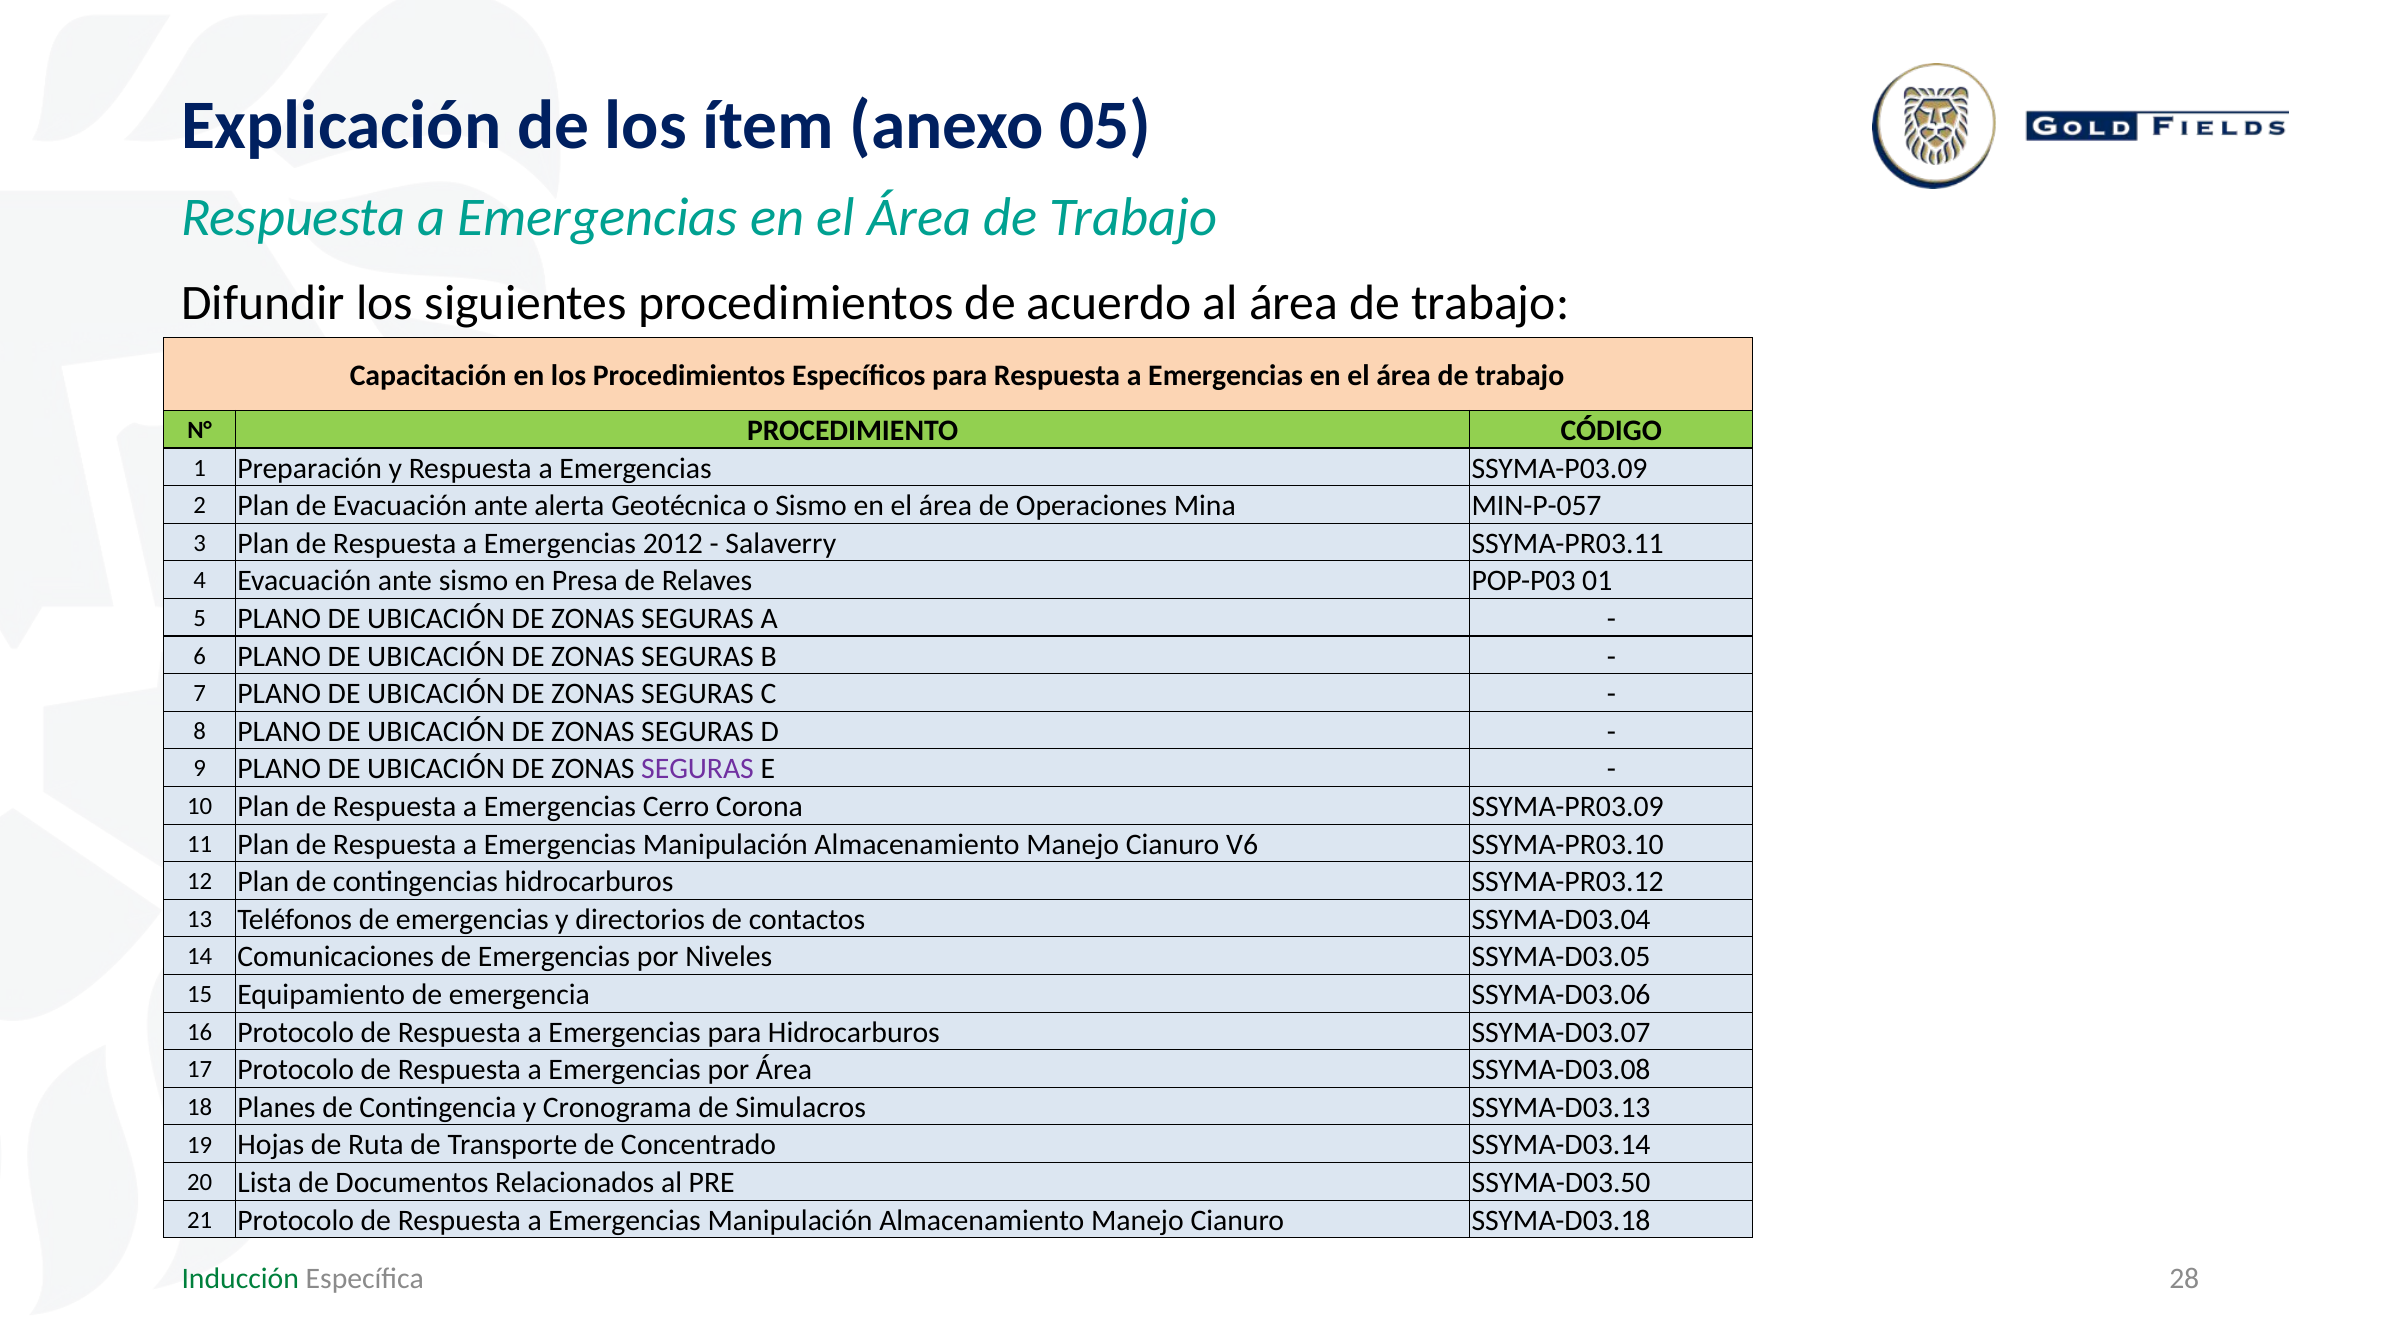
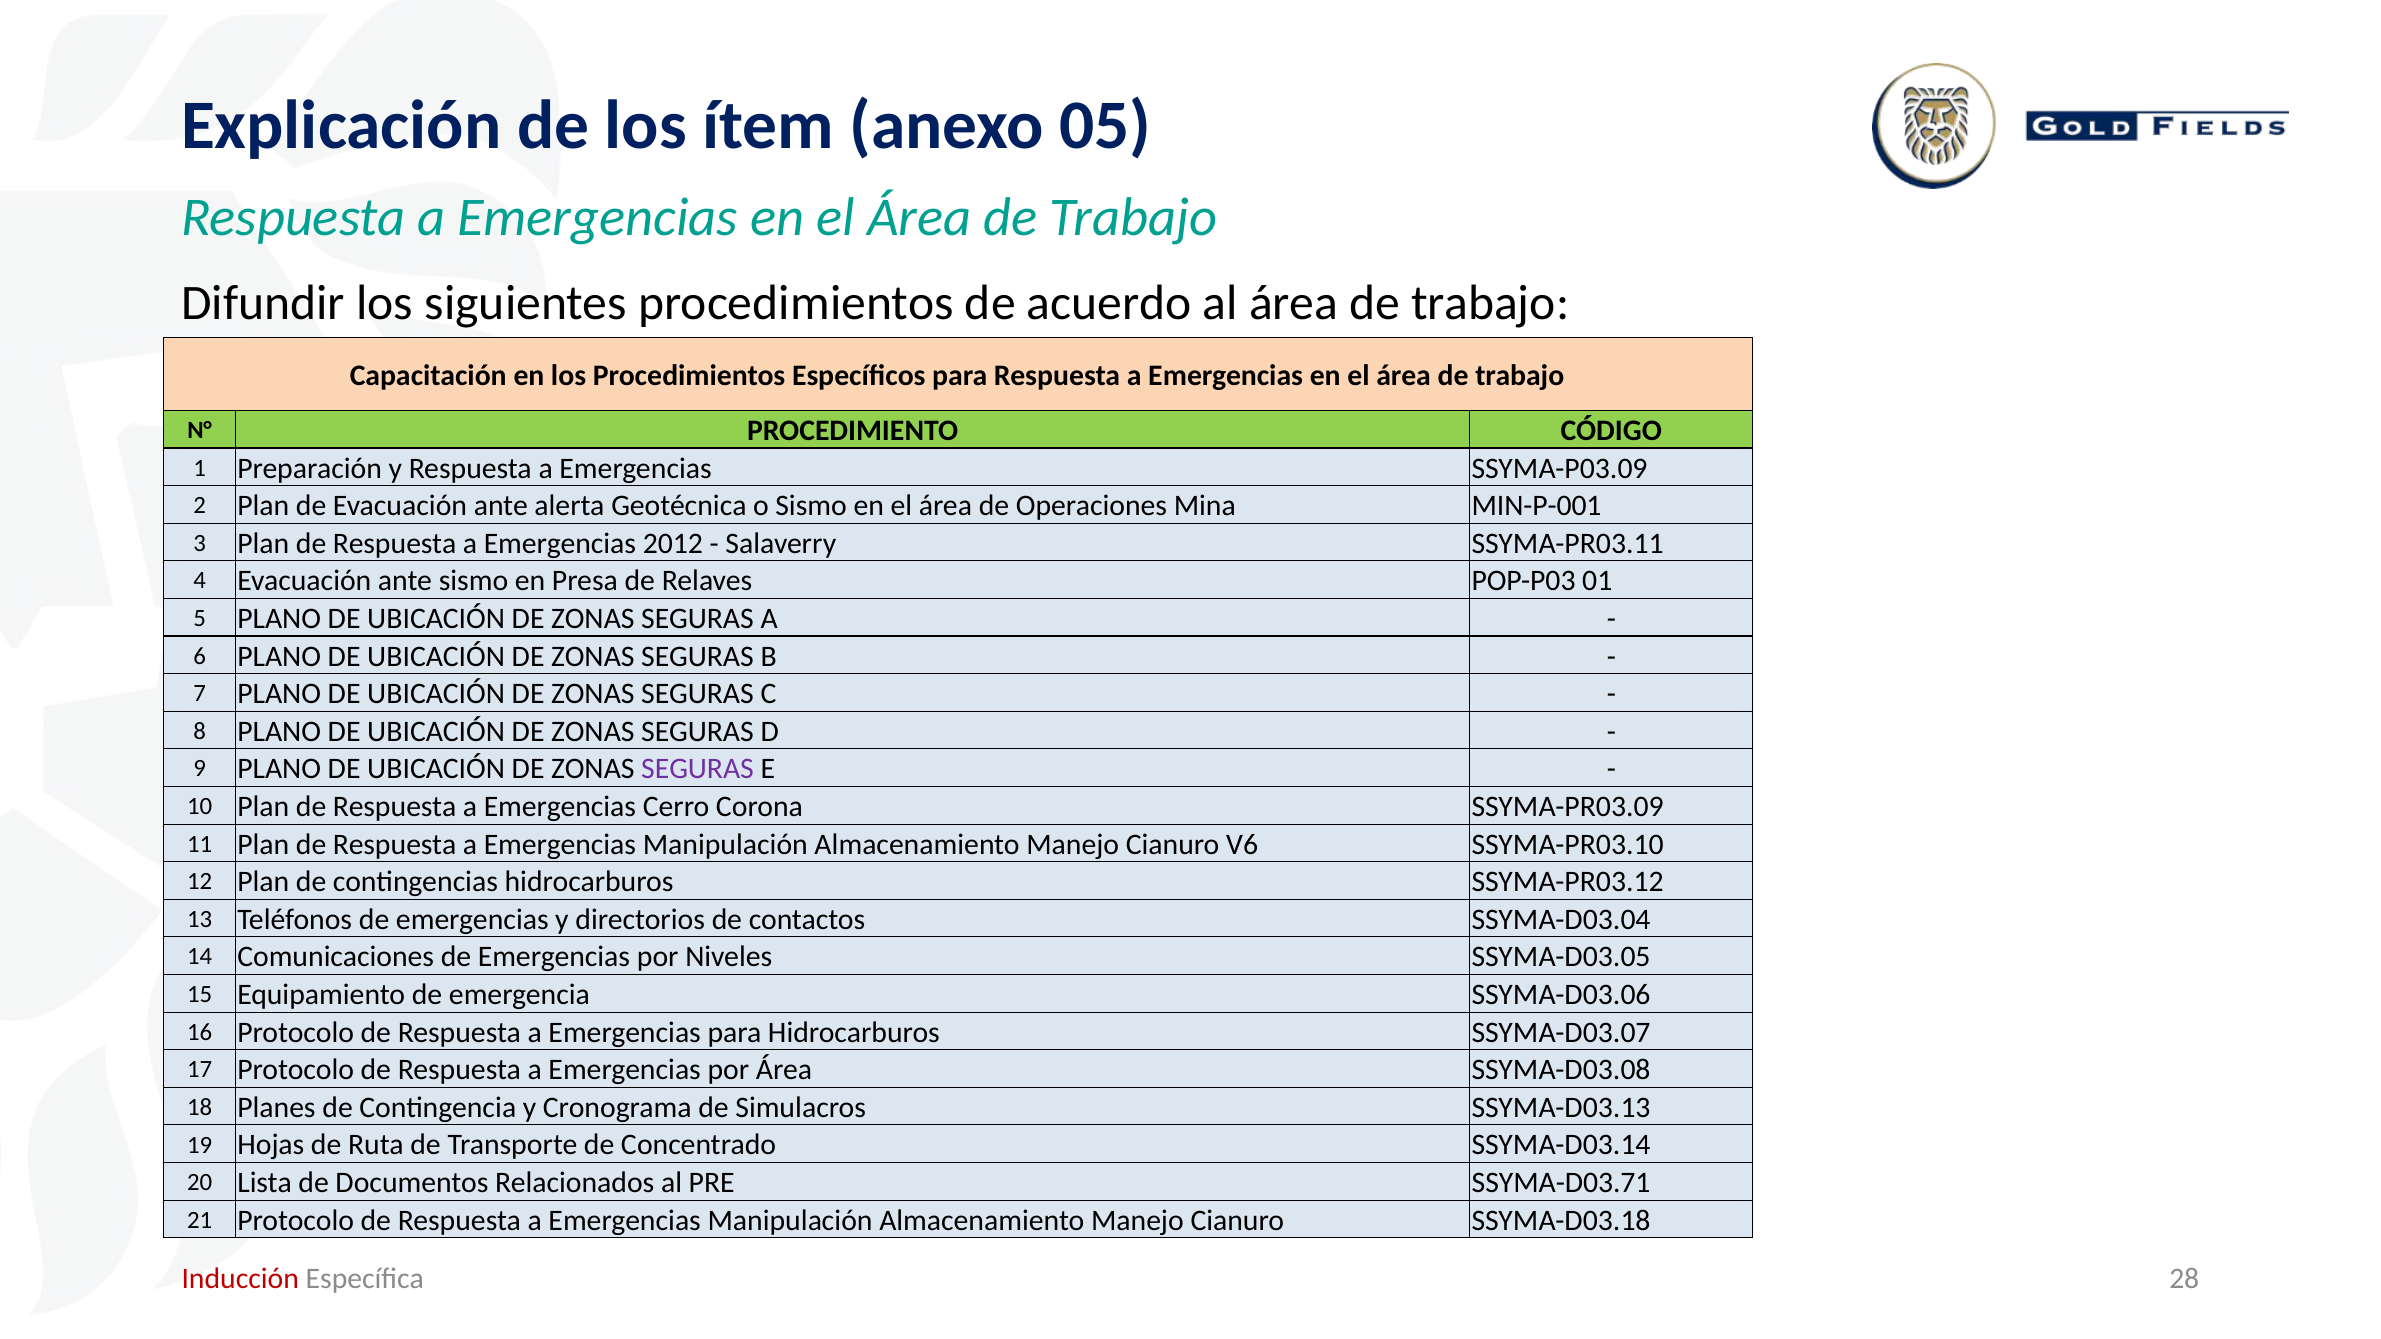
MIN-P-057: MIN-P-057 -> MIN-P-001
SSYMA-D03.50: SSYMA-D03.50 -> SSYMA-D03.71
Inducción colour: green -> red
